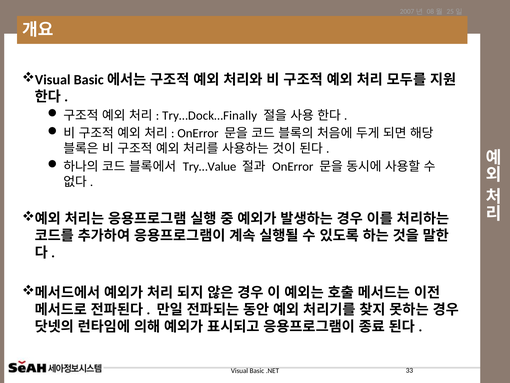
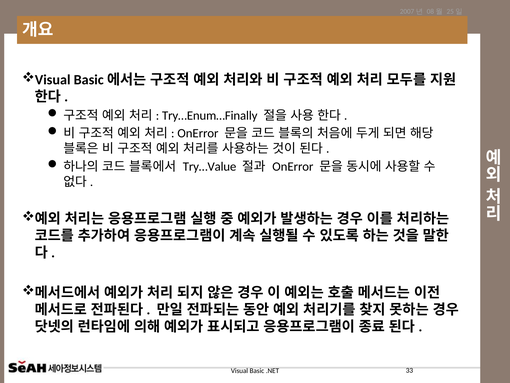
Try…Dock…Finally: Try…Dock…Finally -> Try…Enum…Finally
